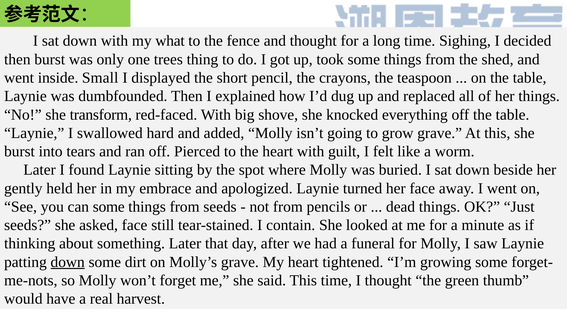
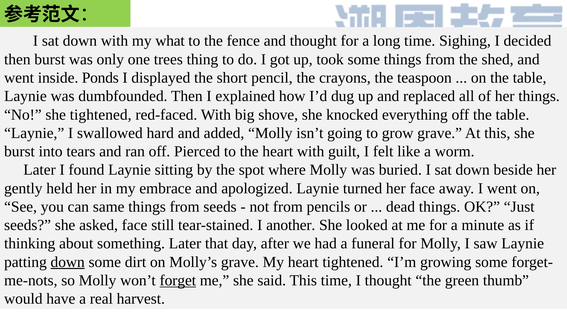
Small: Small -> Ponds
she transform: transform -> tightened
can some: some -> same
contain: contain -> another
forget underline: none -> present
